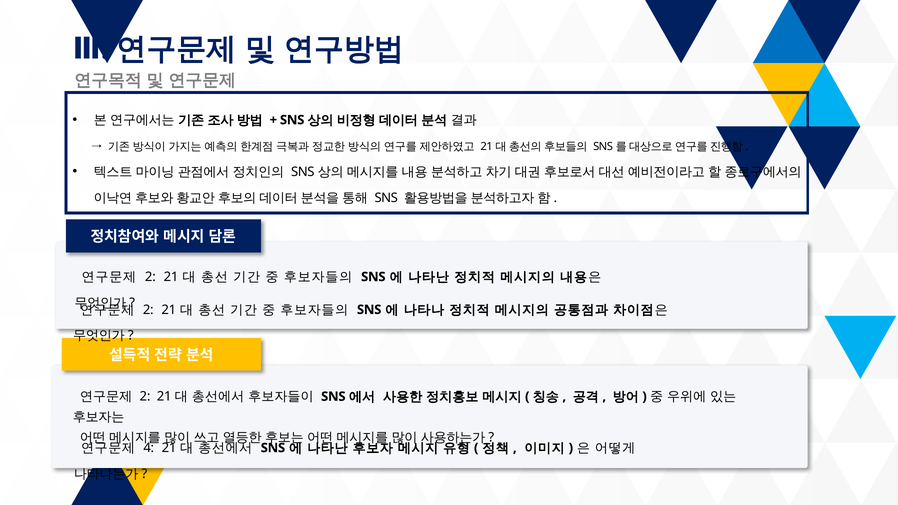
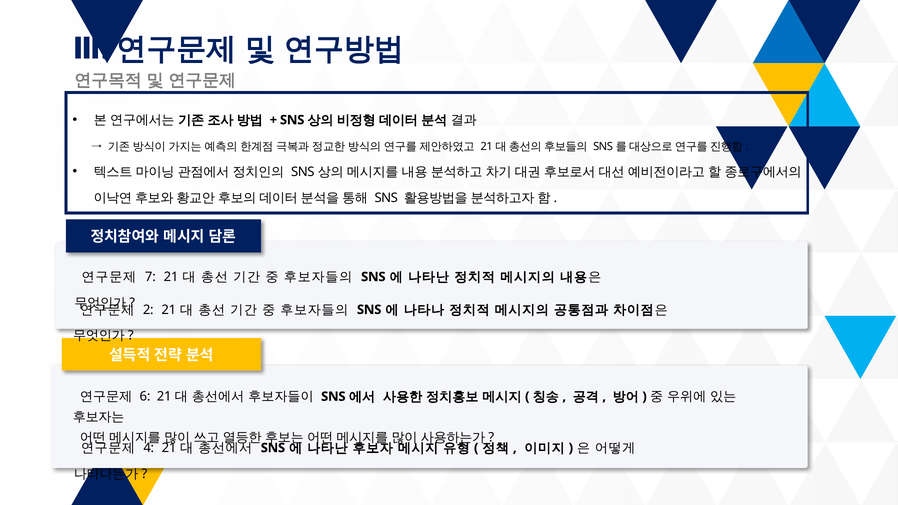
2 at (150, 277): 2 -> 7
2 at (145, 397): 2 -> 6
